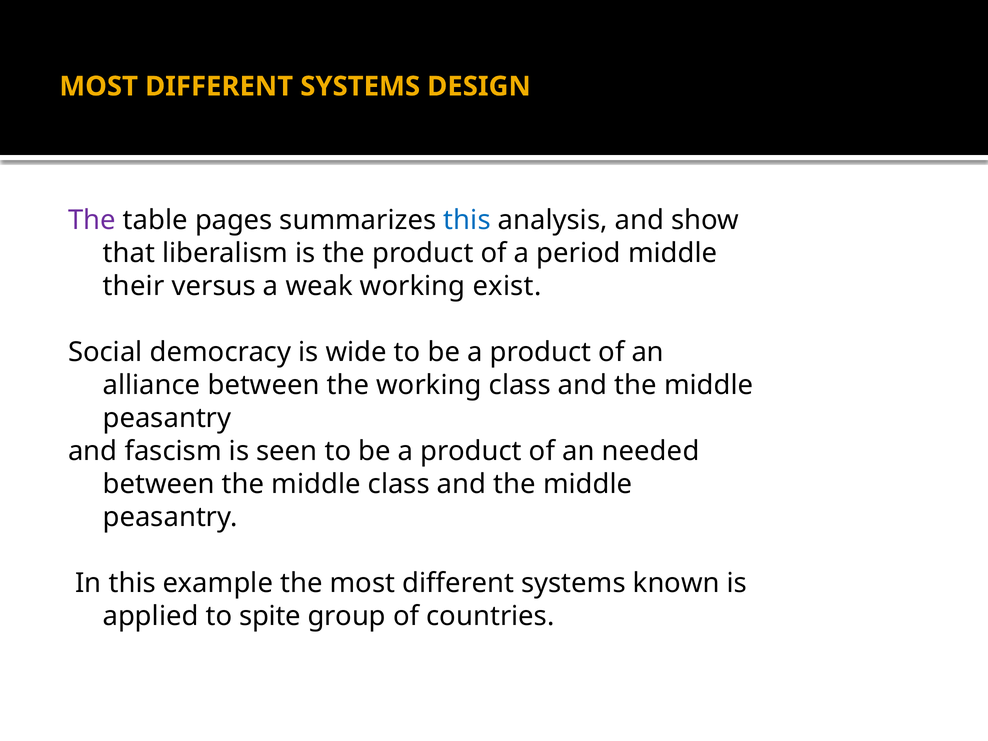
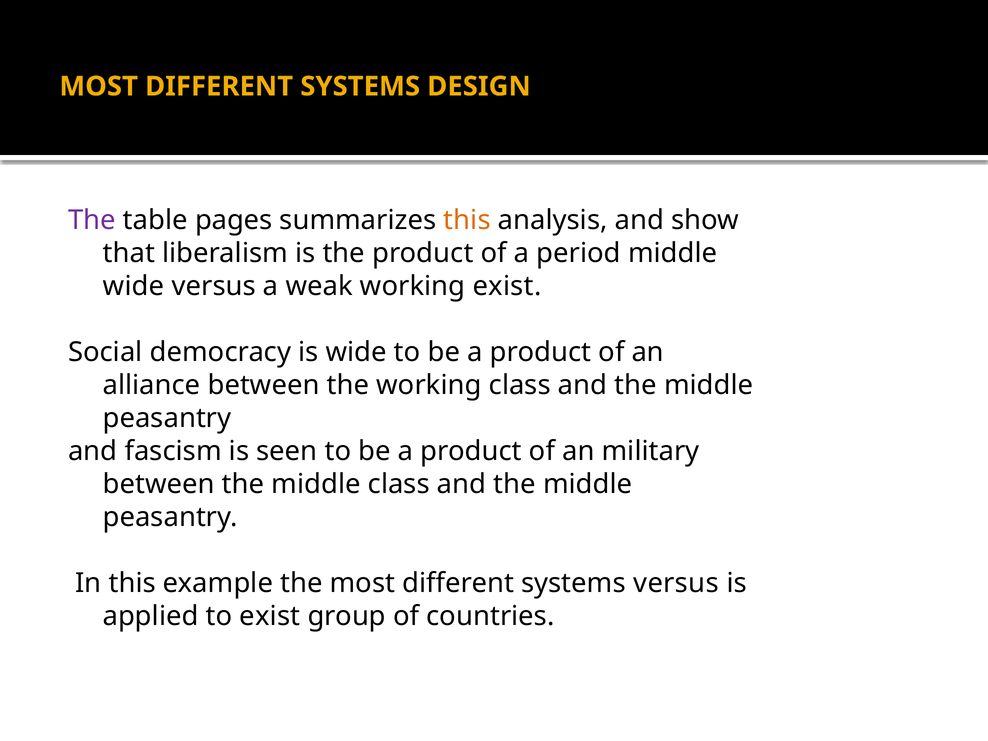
this at (467, 220) colour: blue -> orange
their at (134, 286): their -> wide
needed: needed -> military
systems known: known -> versus
to spite: spite -> exist
